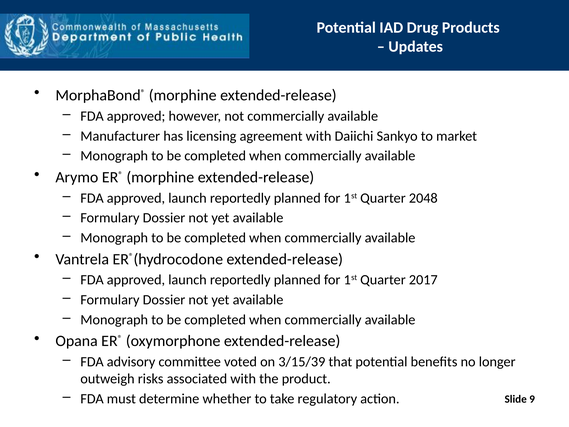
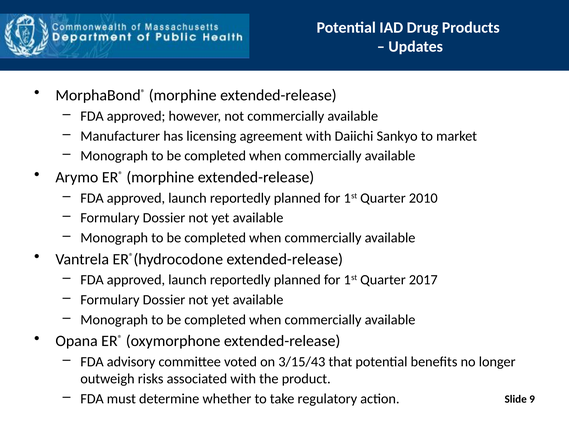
2048: 2048 -> 2010
3/15/39: 3/15/39 -> 3/15/43
